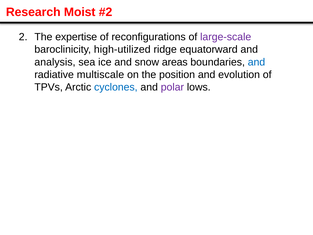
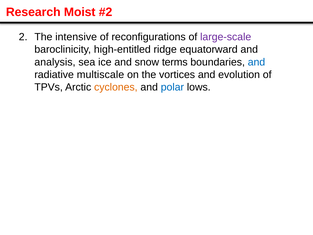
expertise: expertise -> intensive
high-utilized: high-utilized -> high-entitled
areas: areas -> terms
position: position -> vortices
cyclones colour: blue -> orange
polar colour: purple -> blue
